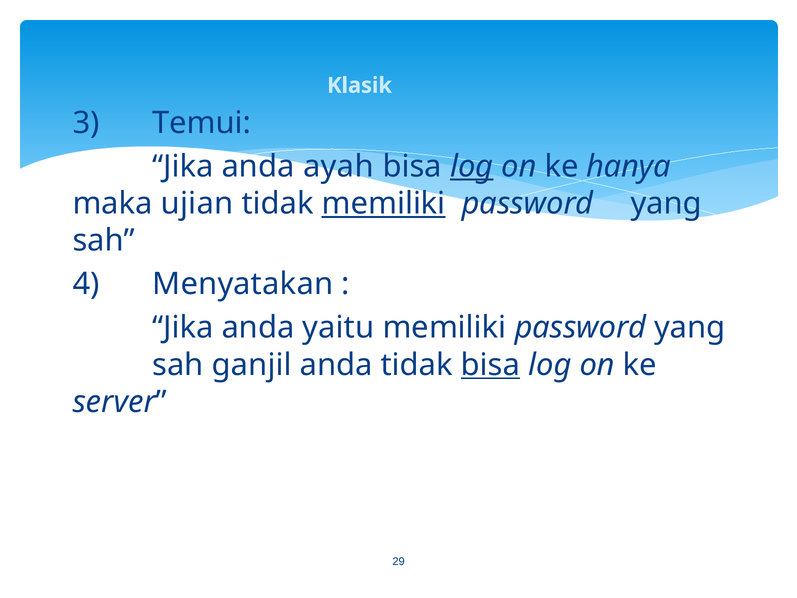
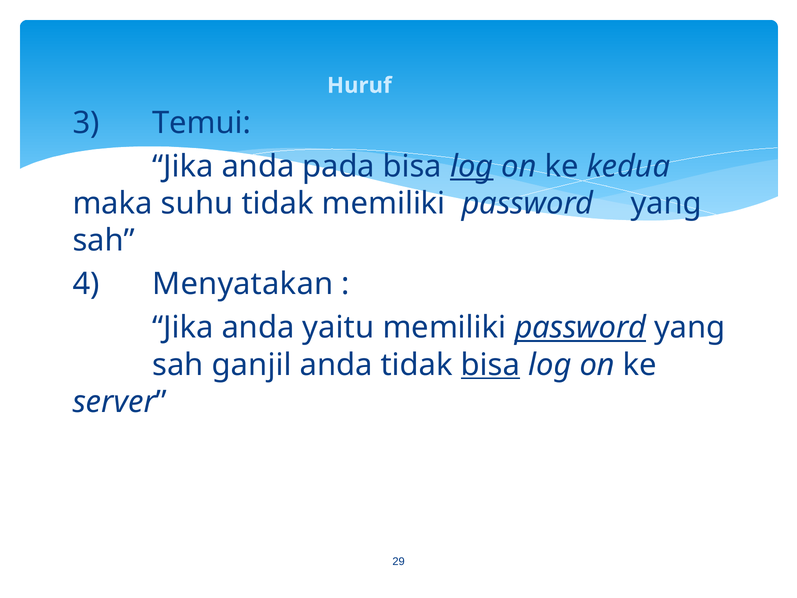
Klasik: Klasik -> Huruf
ayah: ayah -> pada
hanya: hanya -> kedua
ujian: ujian -> suhu
memiliki at (384, 203) underline: present -> none
password at (580, 327) underline: none -> present
